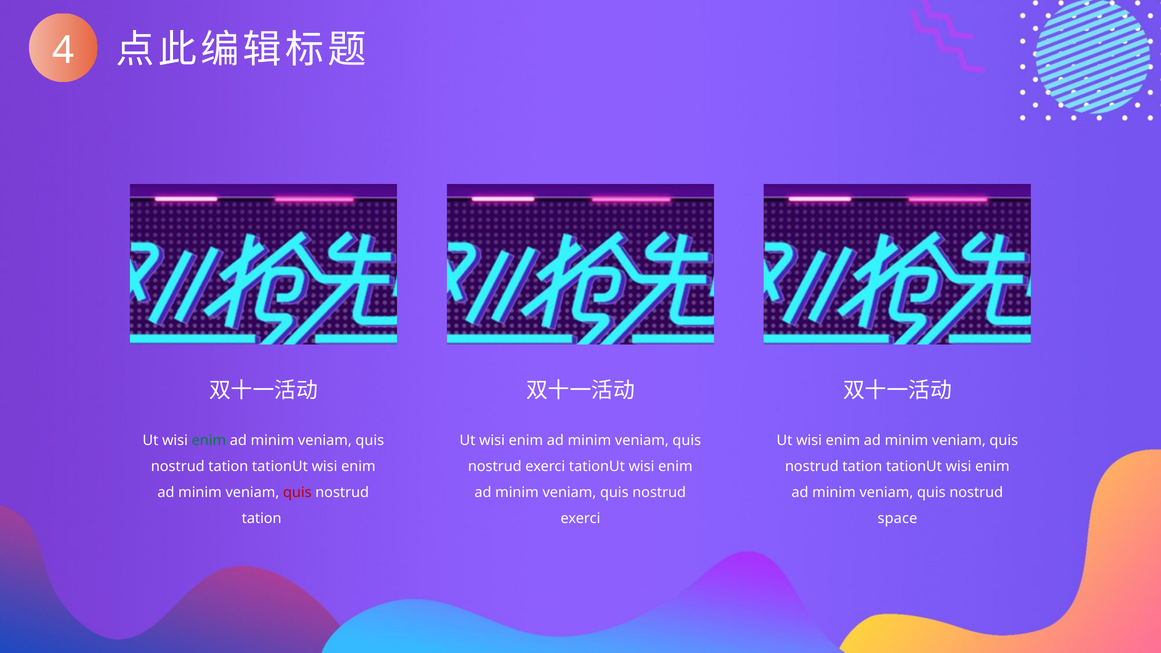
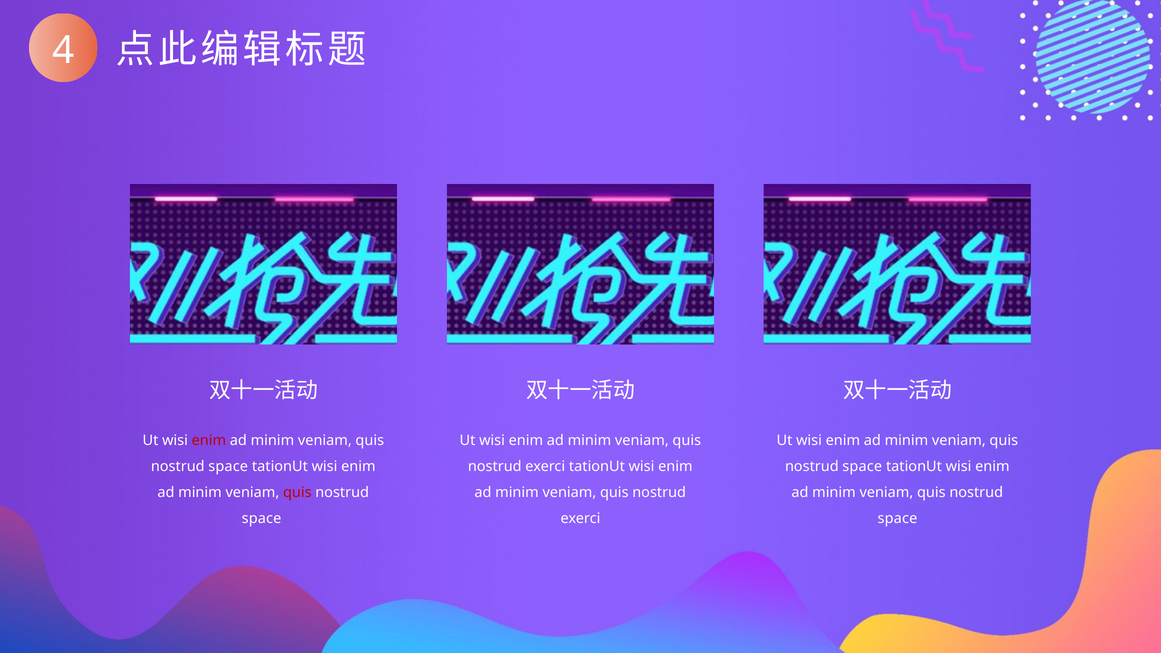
enim at (209, 440) colour: green -> red
tation at (228, 466): tation -> space
tation at (862, 466): tation -> space
tation at (262, 519): tation -> space
